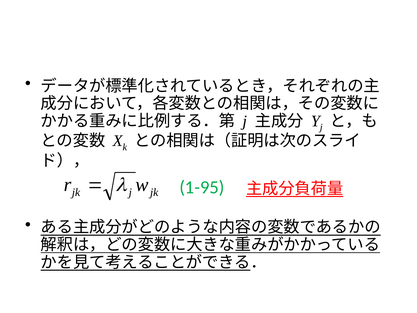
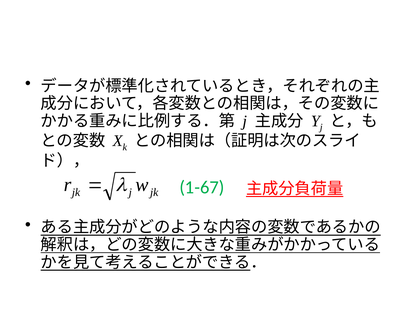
1-95: 1-95 -> 1-67
